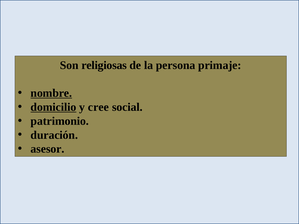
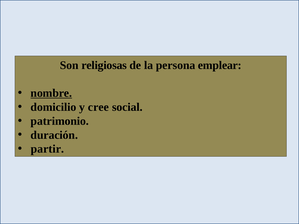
primaje: primaje -> emplear
domicilio underline: present -> none
asesor: asesor -> partir
